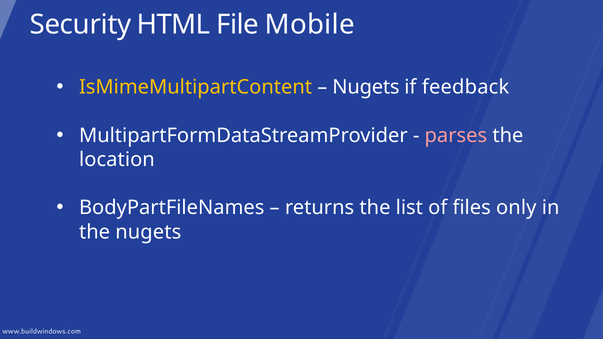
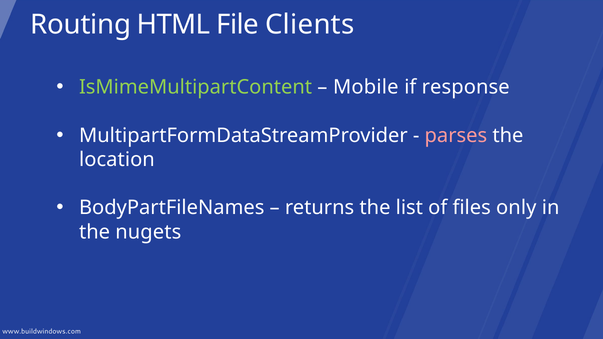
Security: Security -> Routing
Mobile: Mobile -> Clients
IsMimeMultipartContent colour: yellow -> light green
Nugets at (366, 87): Nugets -> Mobile
feedback: feedback -> response
